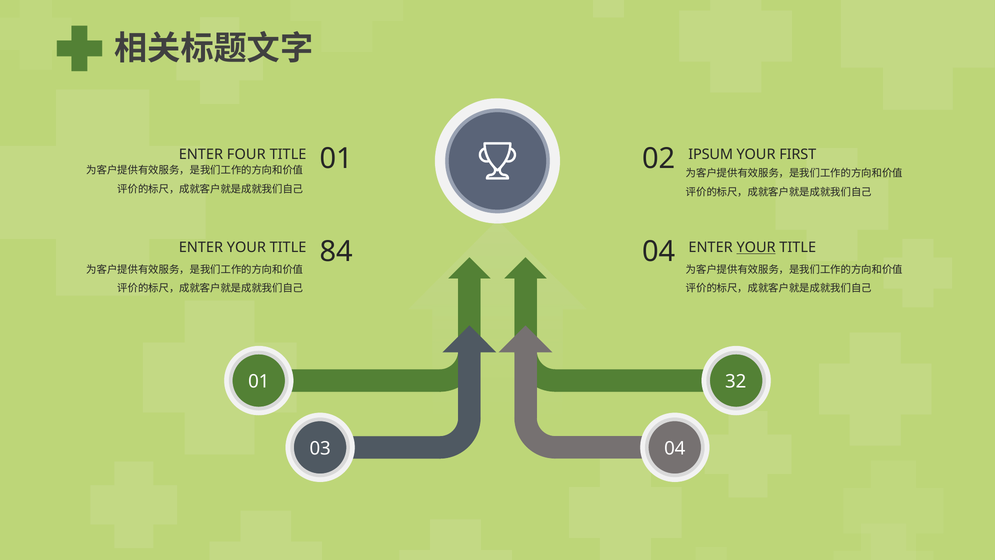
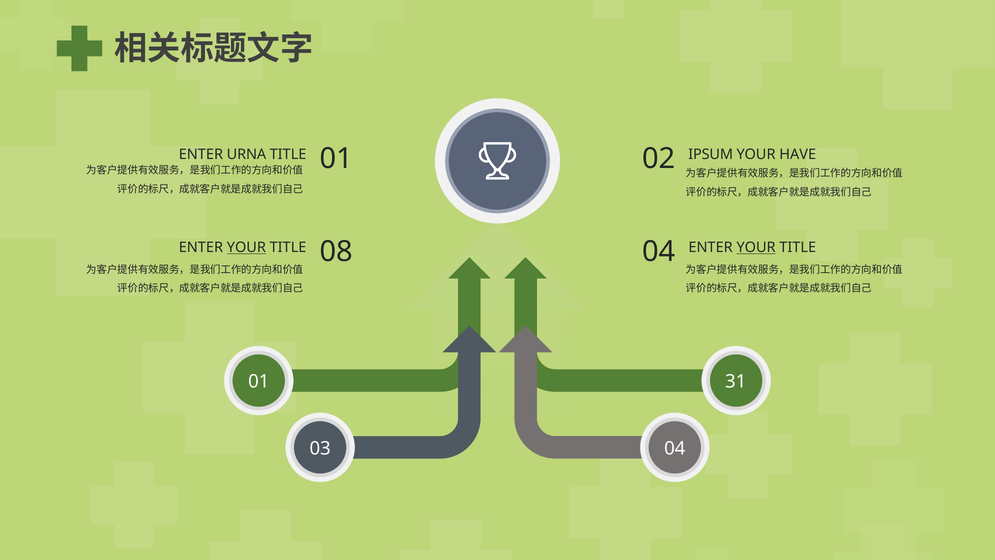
FOUR: FOUR -> URNA
FIRST: FIRST -> HAVE
YOUR at (246, 247) underline: none -> present
84: 84 -> 08
32: 32 -> 31
